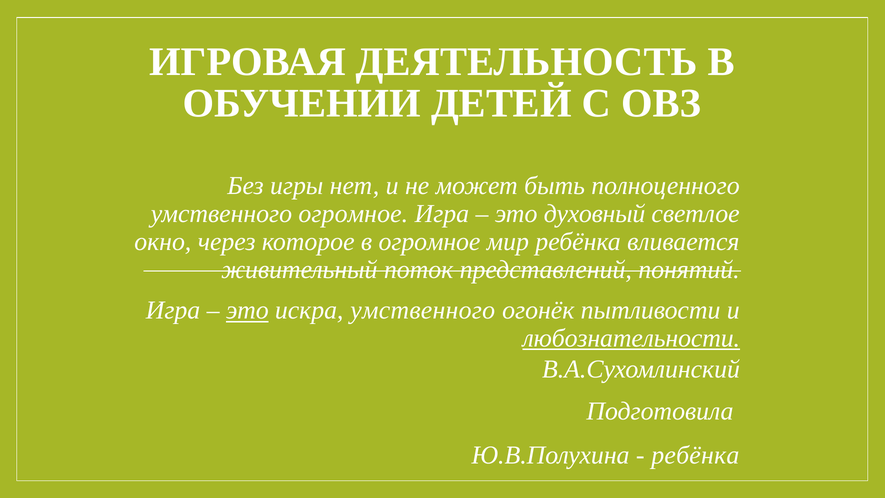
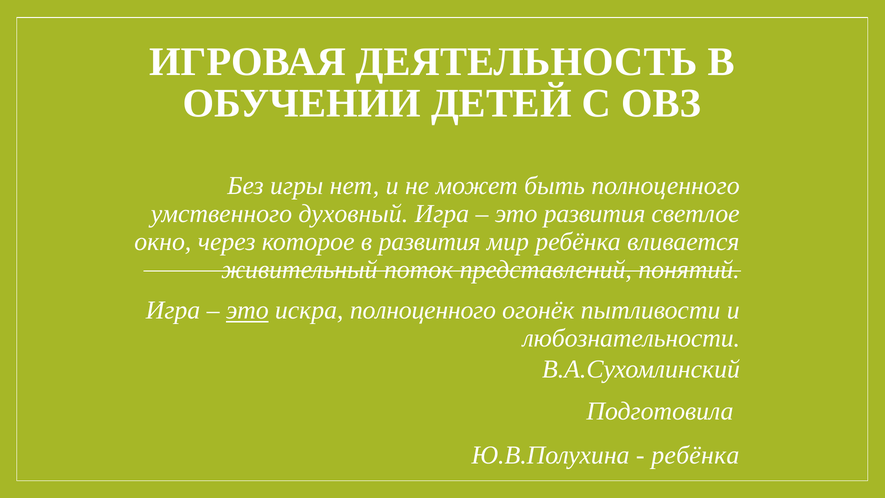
умственного огромное: огромное -> духовный
это духовный: духовный -> развития
в огромное: огромное -> развития
искра умственного: умственного -> полноценного
любознательности underline: present -> none
